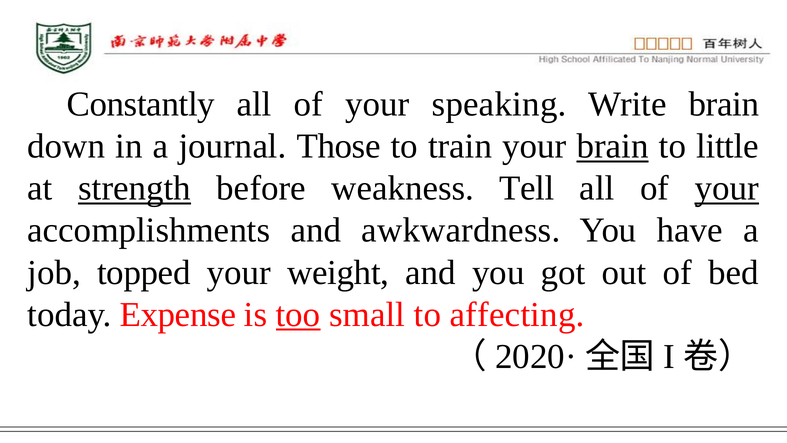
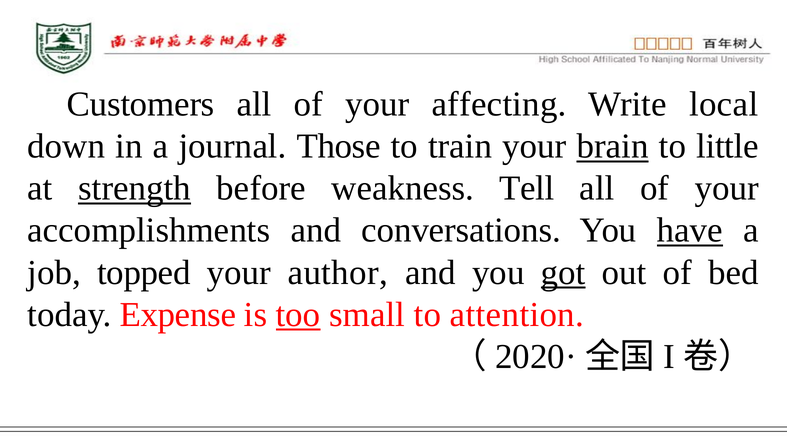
Constantly: Constantly -> Customers
speaking: speaking -> affecting
Write brain: brain -> local
your at (727, 188) underline: present -> none
awkwardness: awkwardness -> conversations
have underline: none -> present
weight: weight -> author
got underline: none -> present
affecting: affecting -> attention
